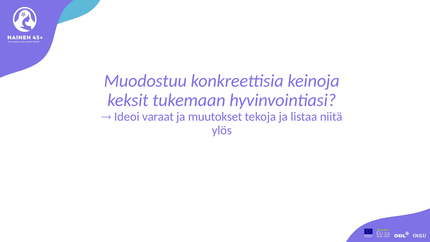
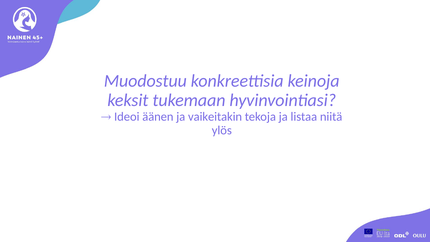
varaat: varaat -> äänen
muutokset: muutokset -> vaikeitakin
